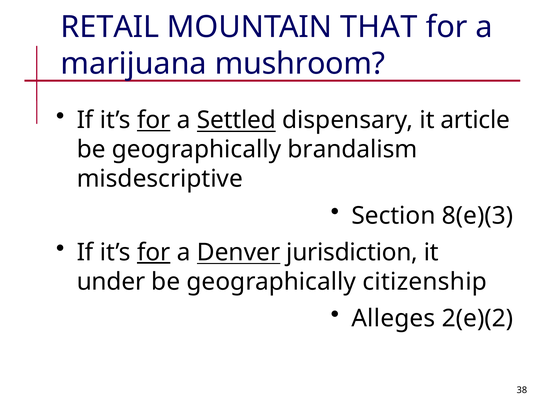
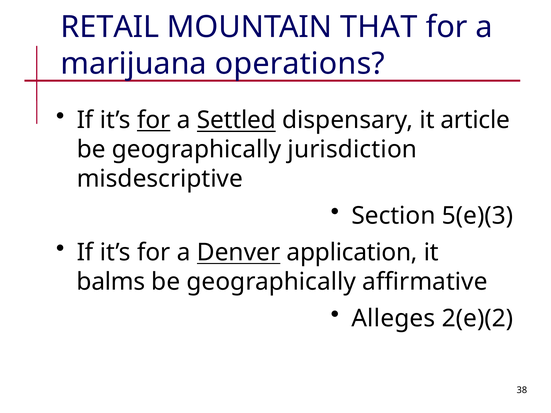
mushroom: mushroom -> operations
brandalism: brandalism -> jurisdiction
8(e)(3: 8(e)(3 -> 5(e)(3
for at (154, 252) underline: present -> none
jurisdiction: jurisdiction -> application
under: under -> balms
citizenship: citizenship -> affirmative
